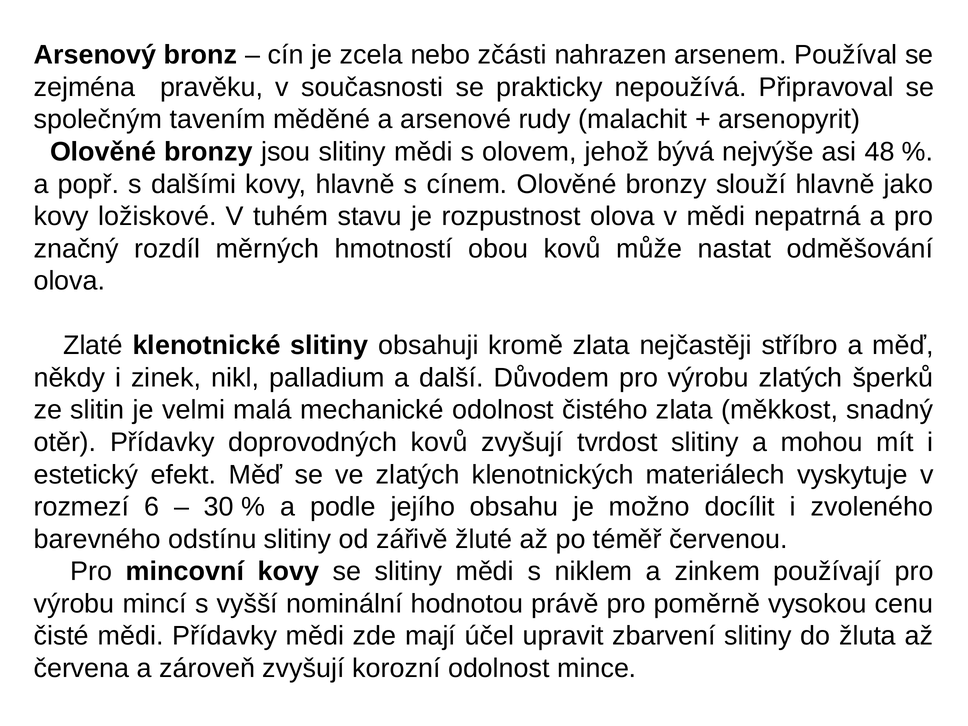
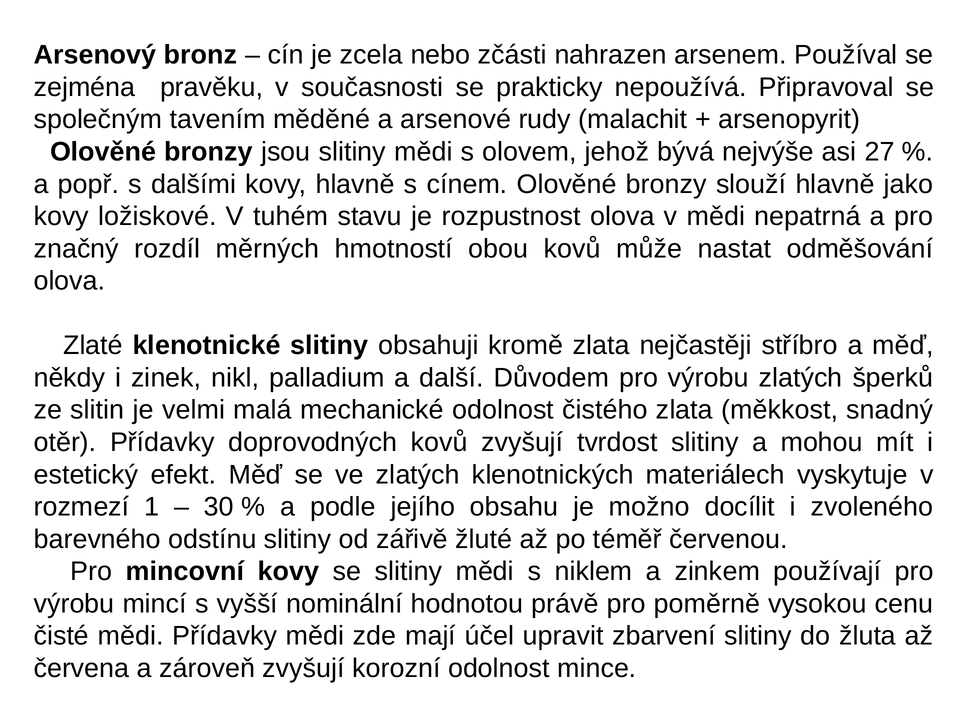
48: 48 -> 27
6: 6 -> 1
